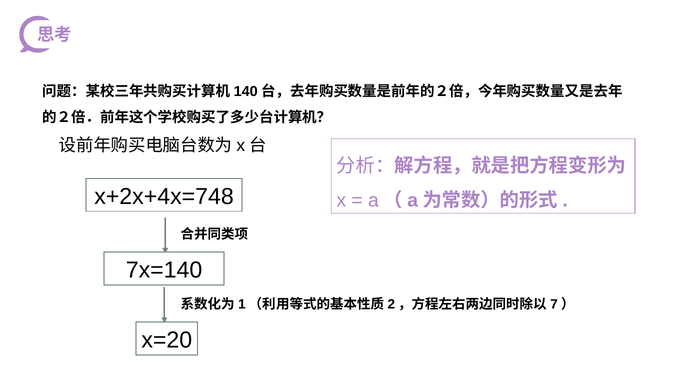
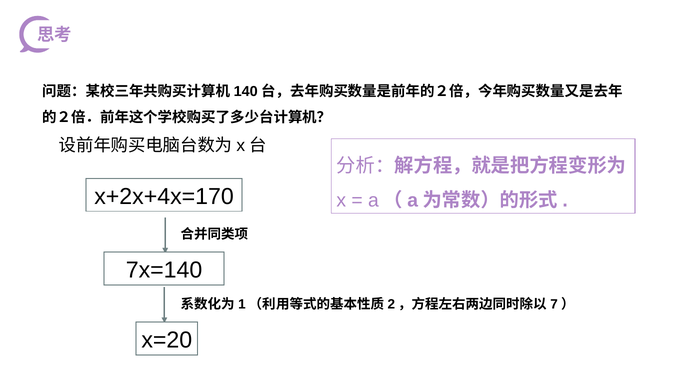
x+2x+4x=748: x+2x+4x=748 -> x+2x+4x=170
